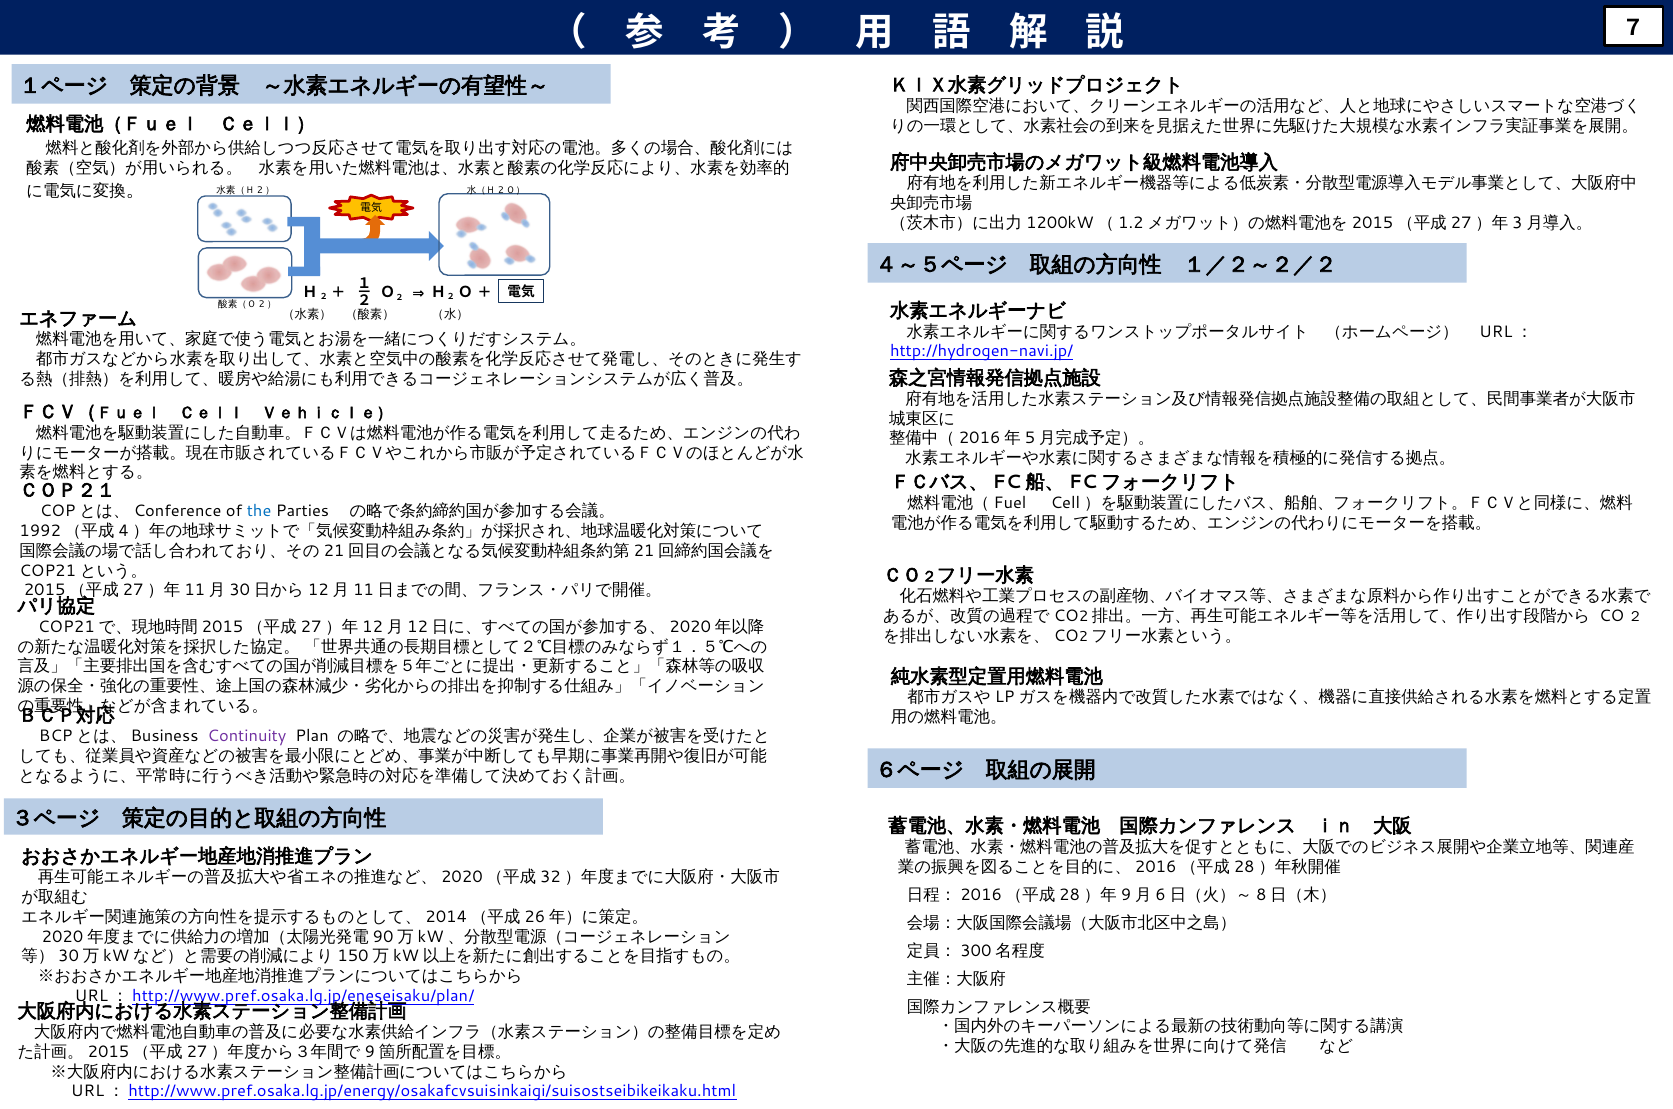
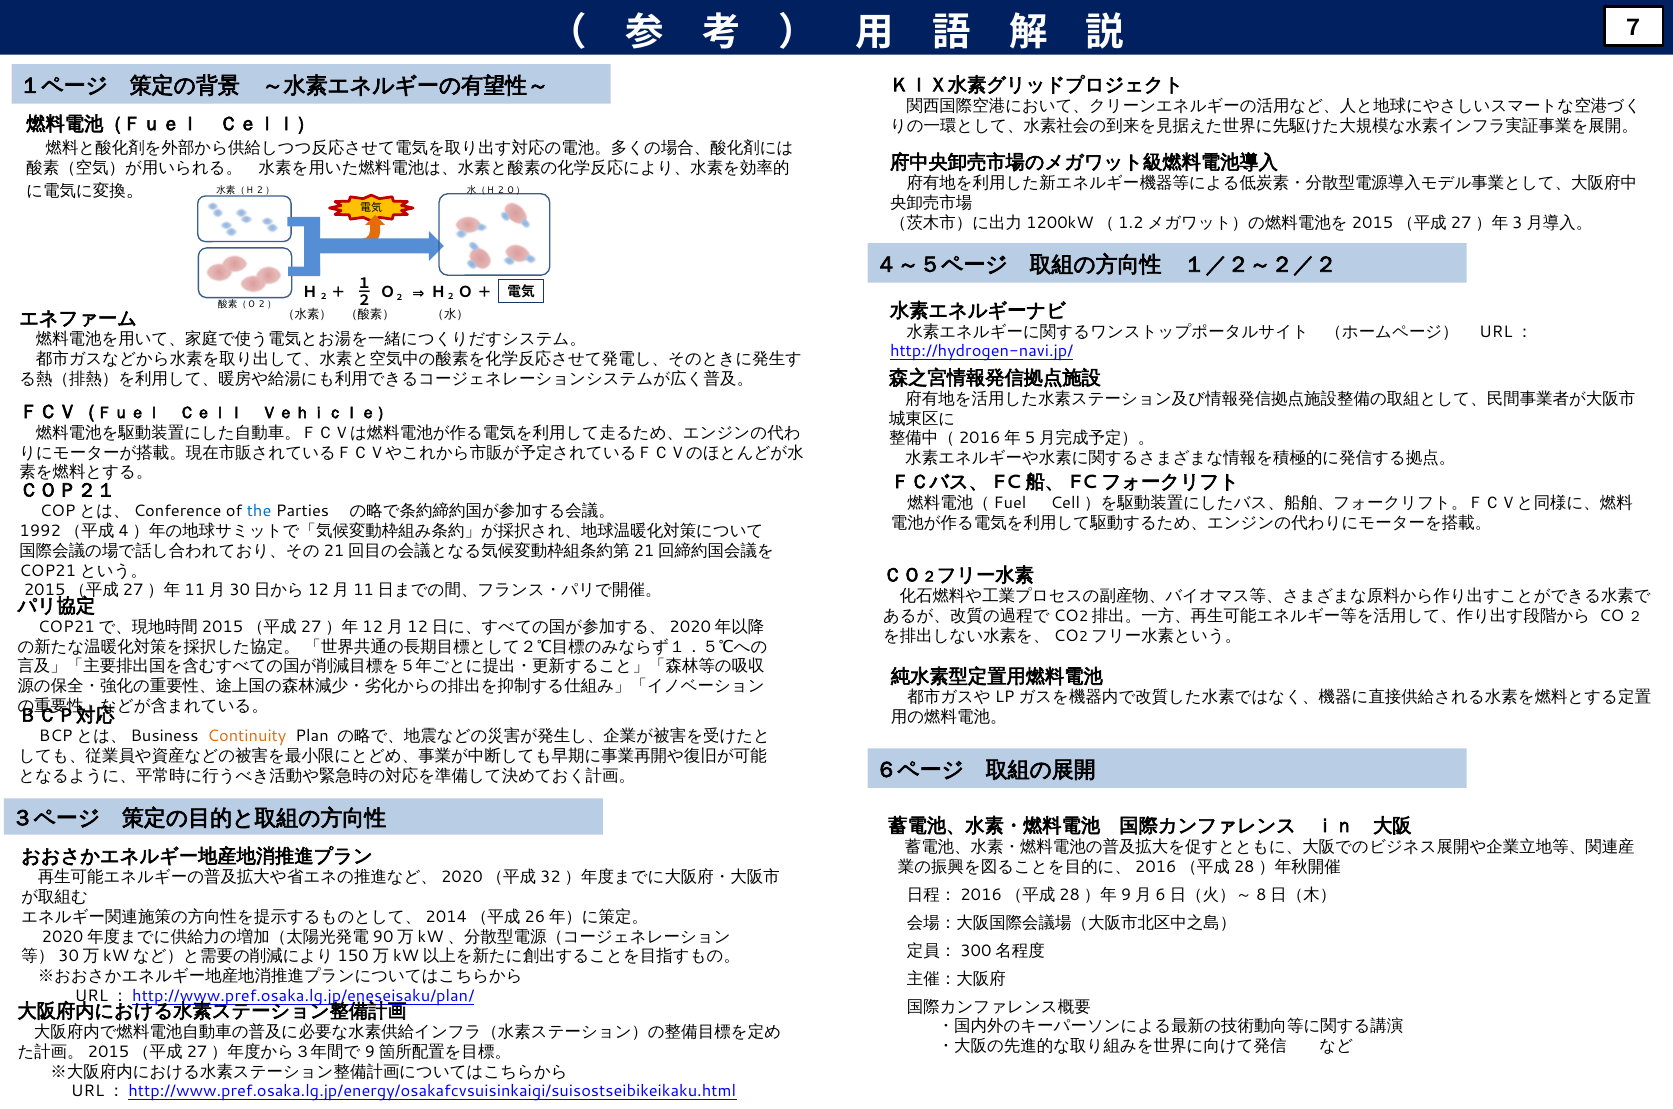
Continuity colour: purple -> orange
